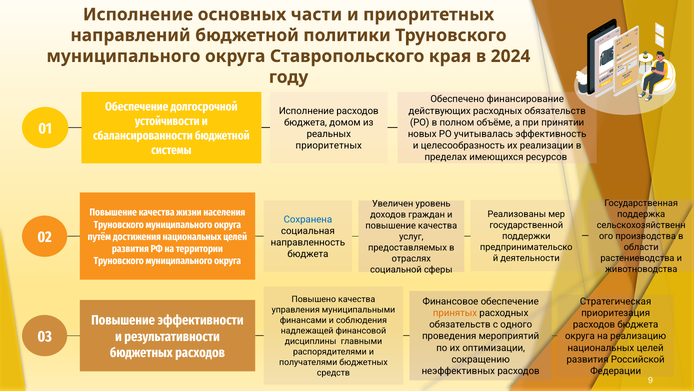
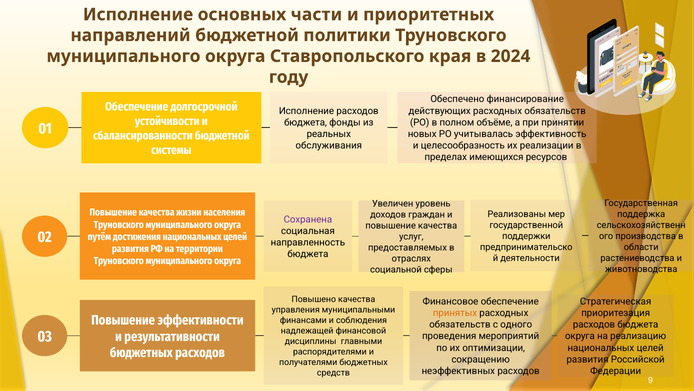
домом: домом -> фонды
приоритетных at (329, 145): приоритетных -> обслуживания
Сохранена colour: blue -> purple
